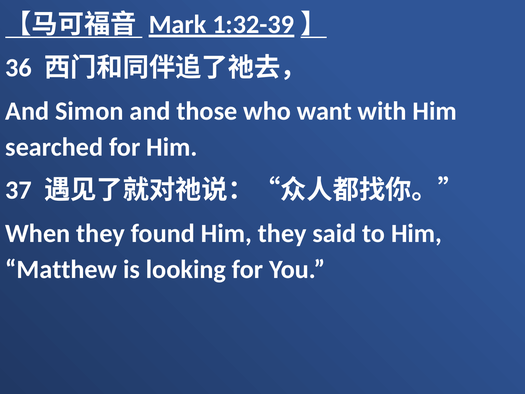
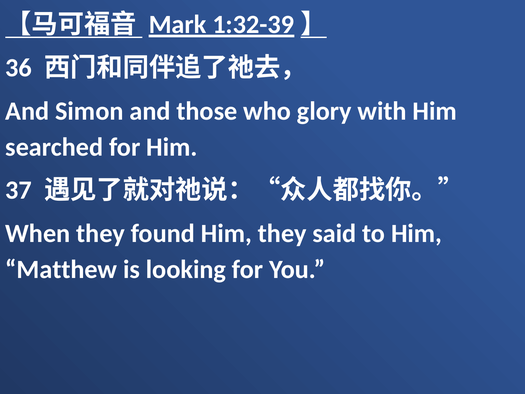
want: want -> glory
